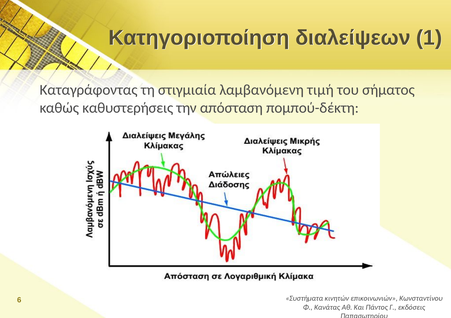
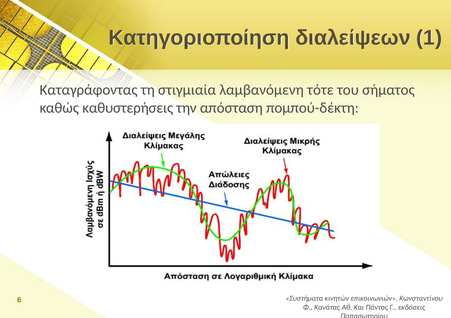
τιμή: τιμή -> τότε
